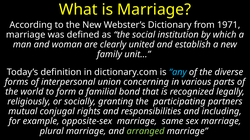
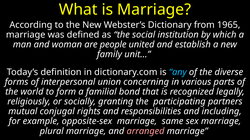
1971: 1971 -> 1965
clearly: clearly -> people
arranged colour: light green -> pink
